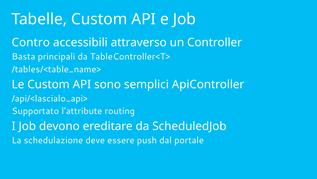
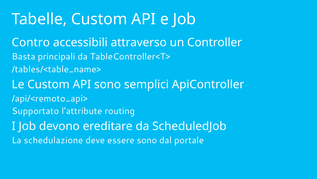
/api/<lascialo_api>: /api/<lascialo_api> -> /api/<remoto_api>
essere push: push -> sono
